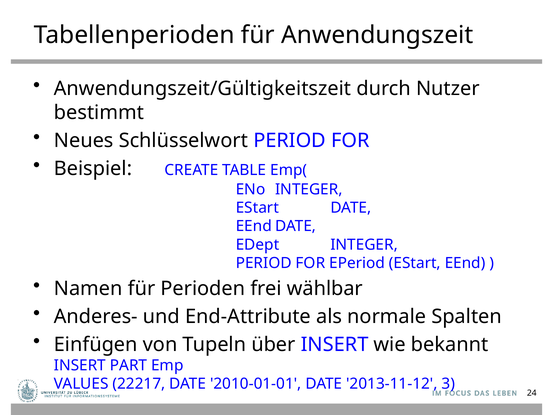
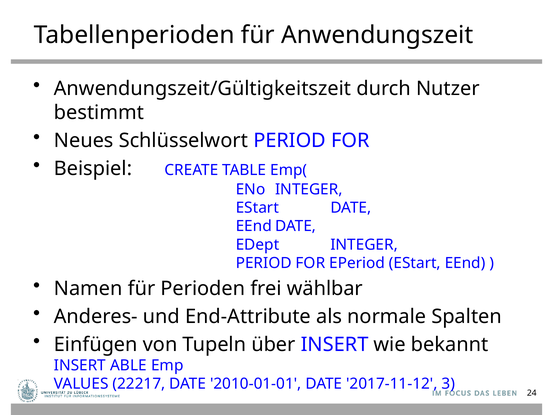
PART: PART -> ABLE
2013-11-12: 2013-11-12 -> 2017-11-12
